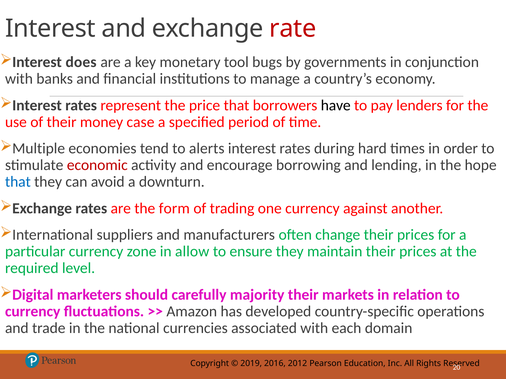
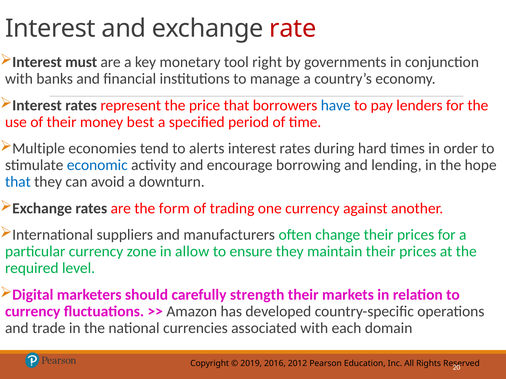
does: does -> must
bugs: bugs -> right
have colour: black -> blue
case: case -> best
economic colour: red -> blue
majority: majority -> strength
